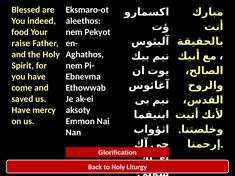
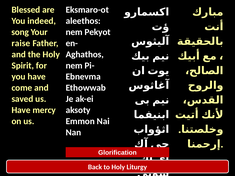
food: food -> song
